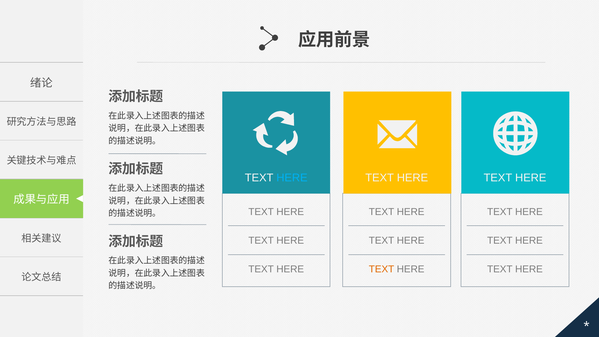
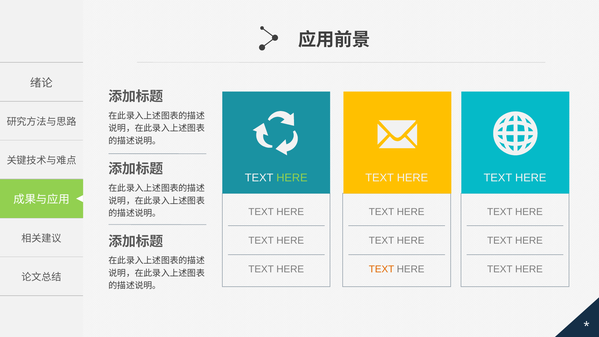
HERE at (292, 178) colour: light blue -> light green
